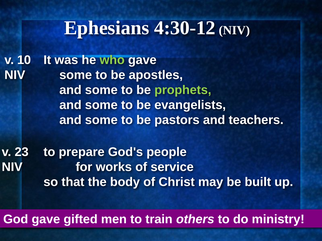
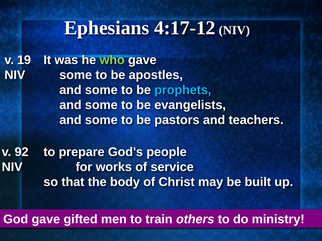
4:30-12: 4:30-12 -> 4:17-12
10: 10 -> 19
prophets colour: light green -> light blue
23: 23 -> 92
